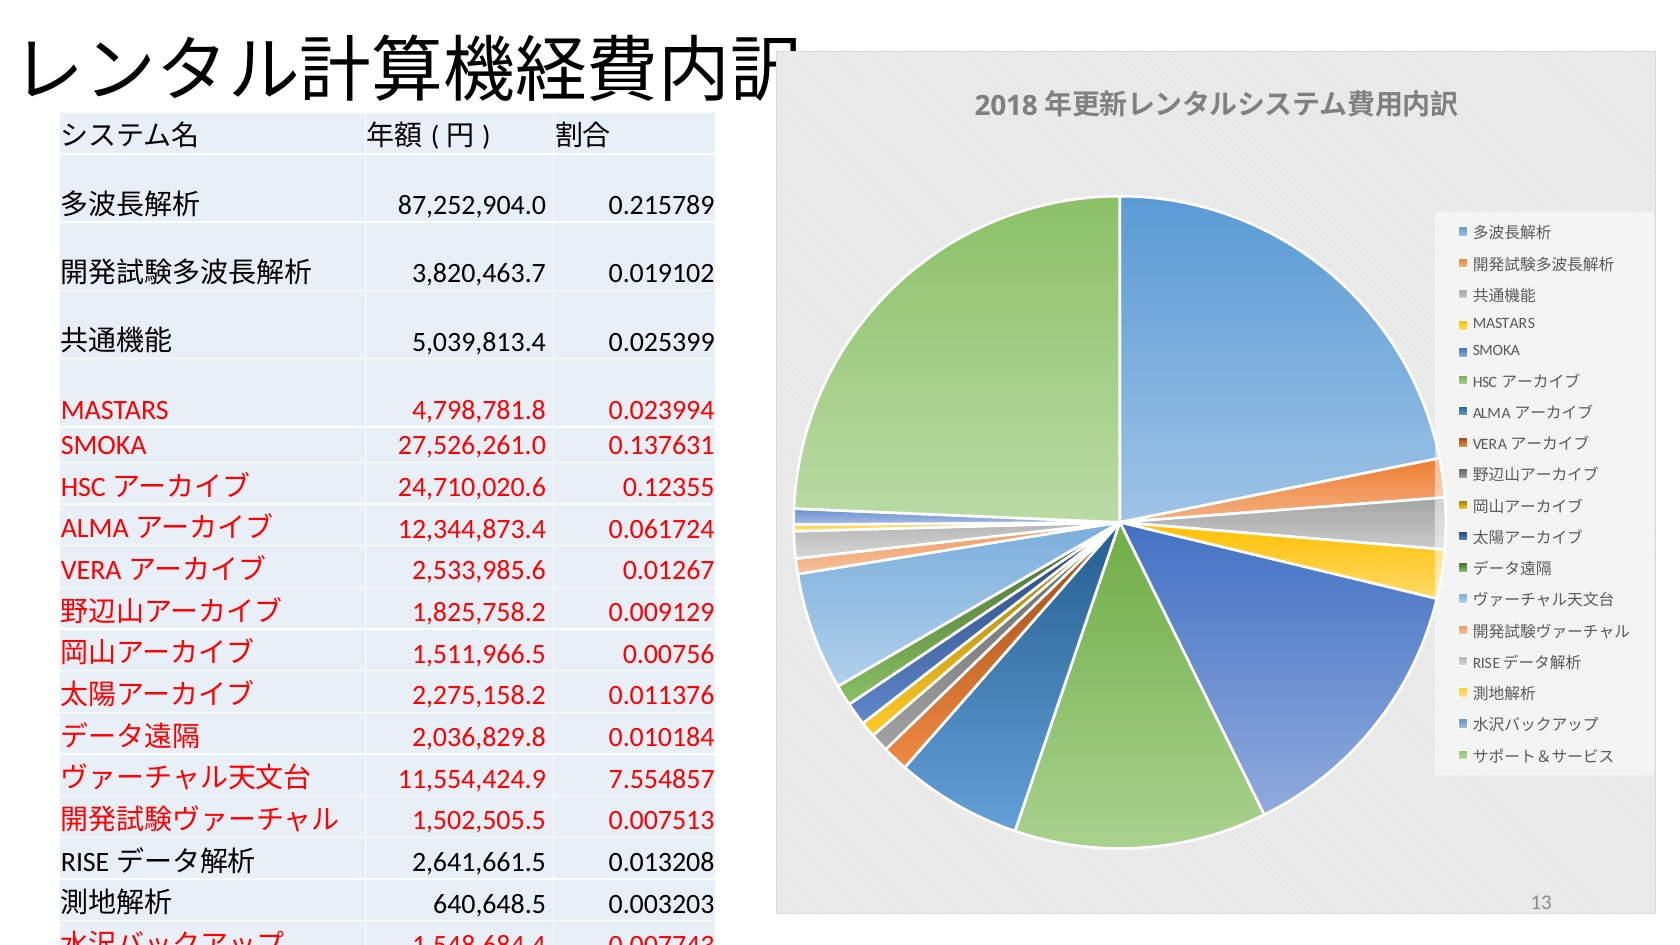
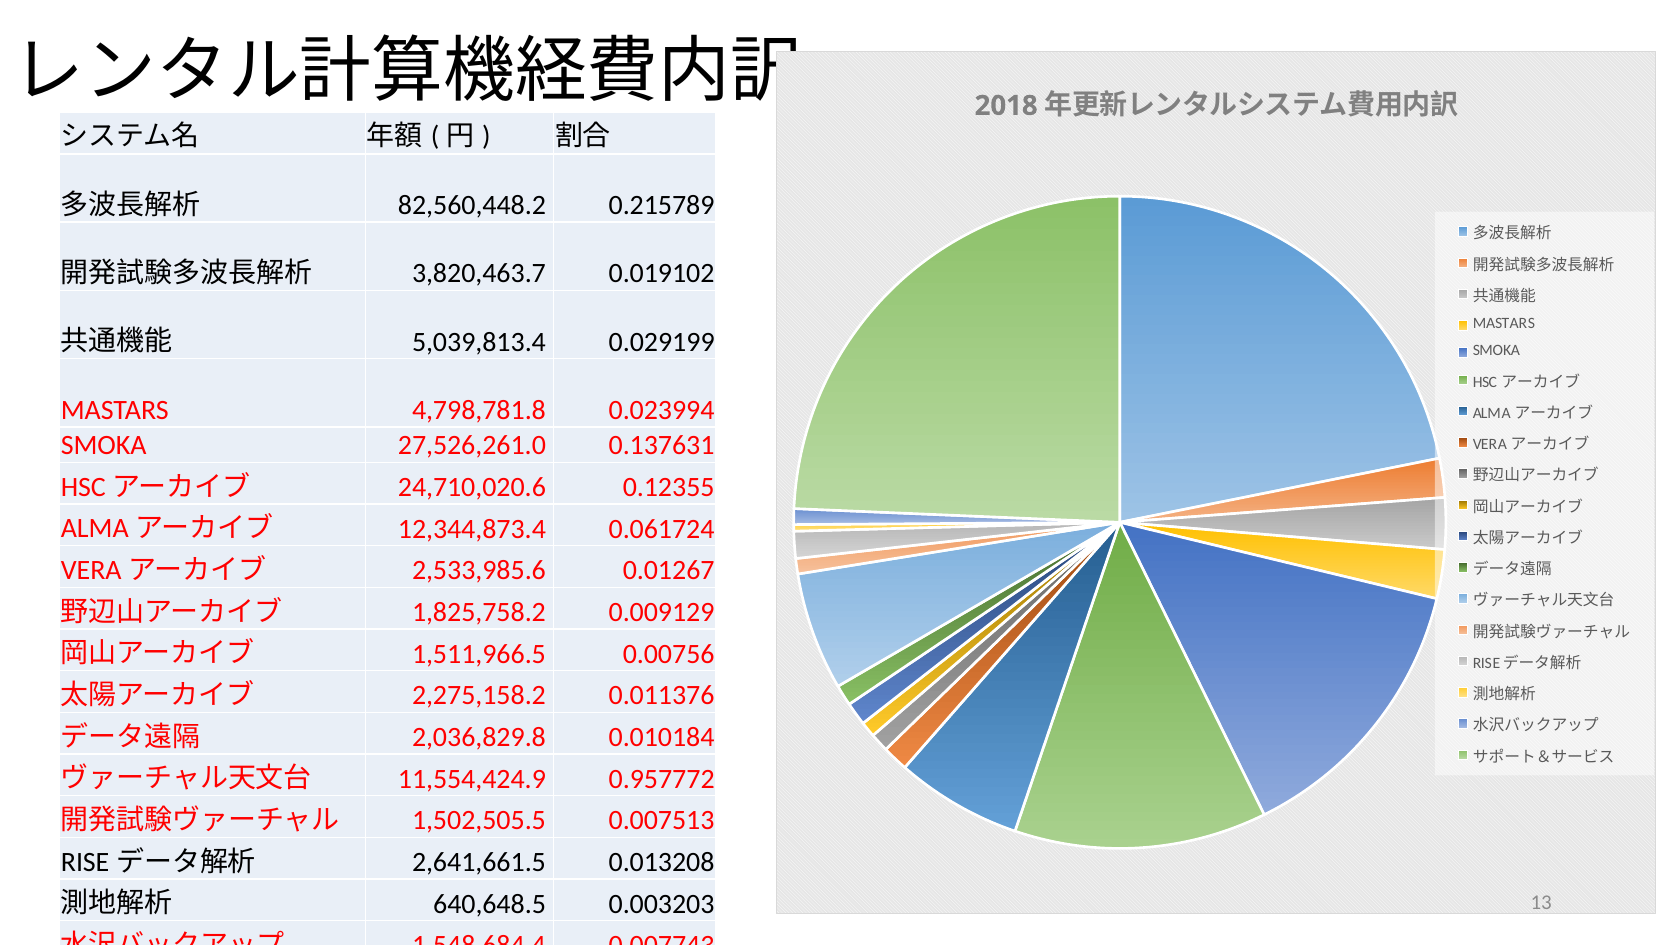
87,252,904.0: 87,252,904.0 -> 82,560,448.2
0.025399: 0.025399 -> 0.029199
7.554857: 7.554857 -> 0.957772
